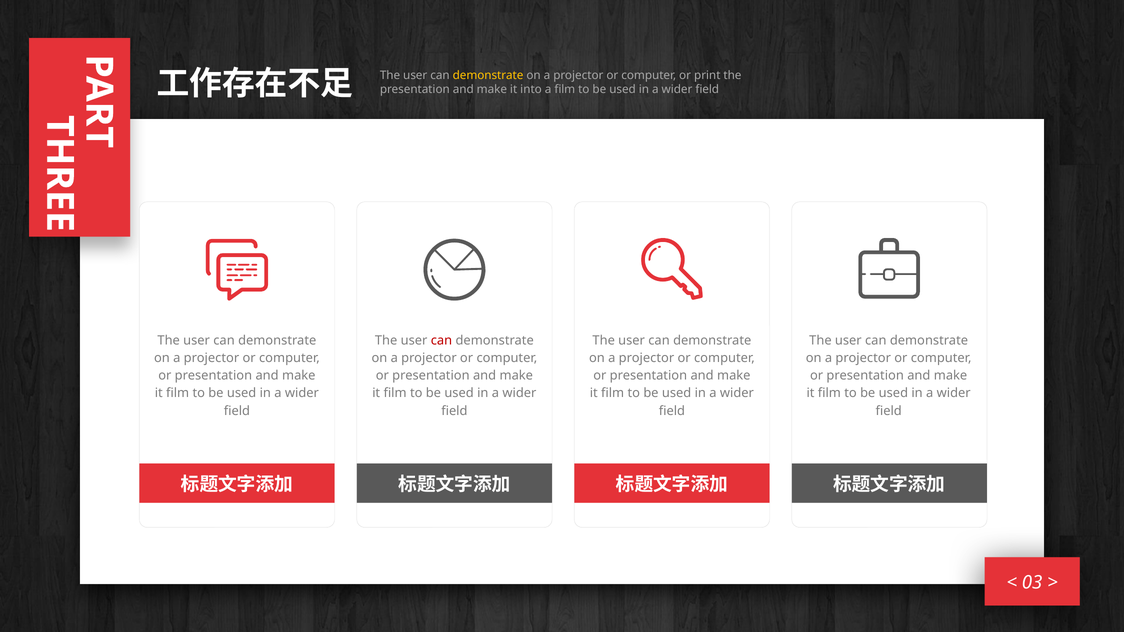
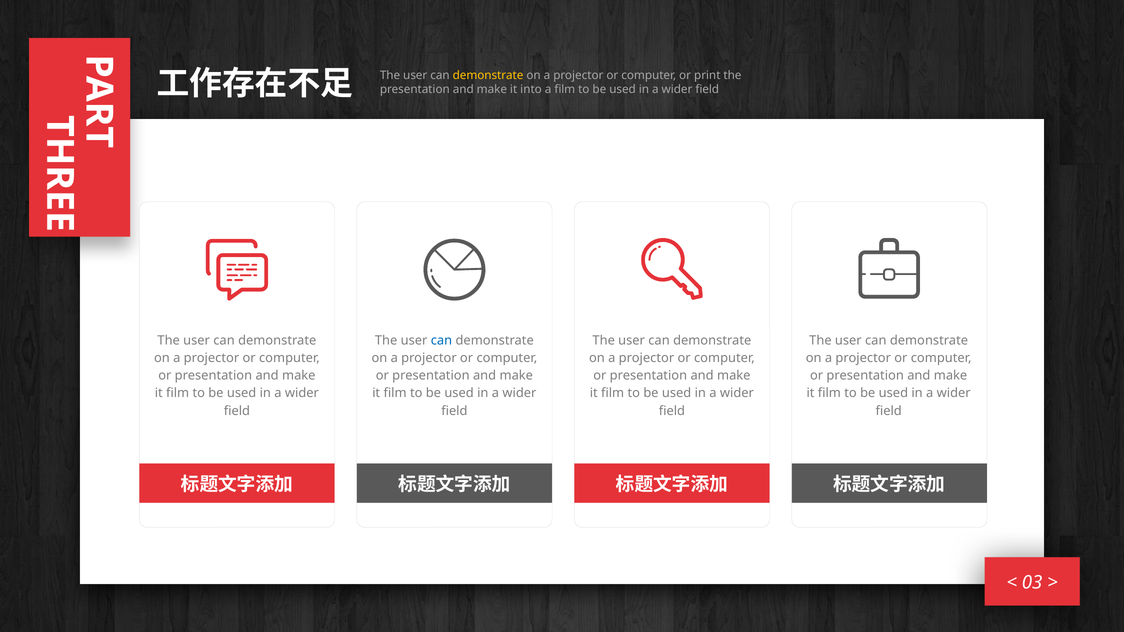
can at (441, 341) colour: red -> blue
